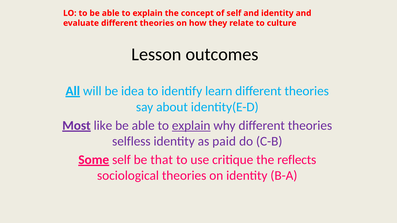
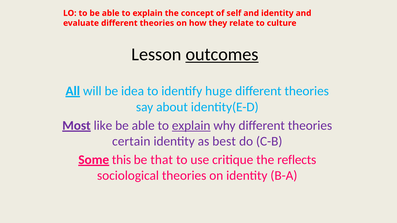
outcomes underline: none -> present
learn: learn -> huge
selfless: selfless -> certain
paid: paid -> best
self at (121, 160): self -> this
